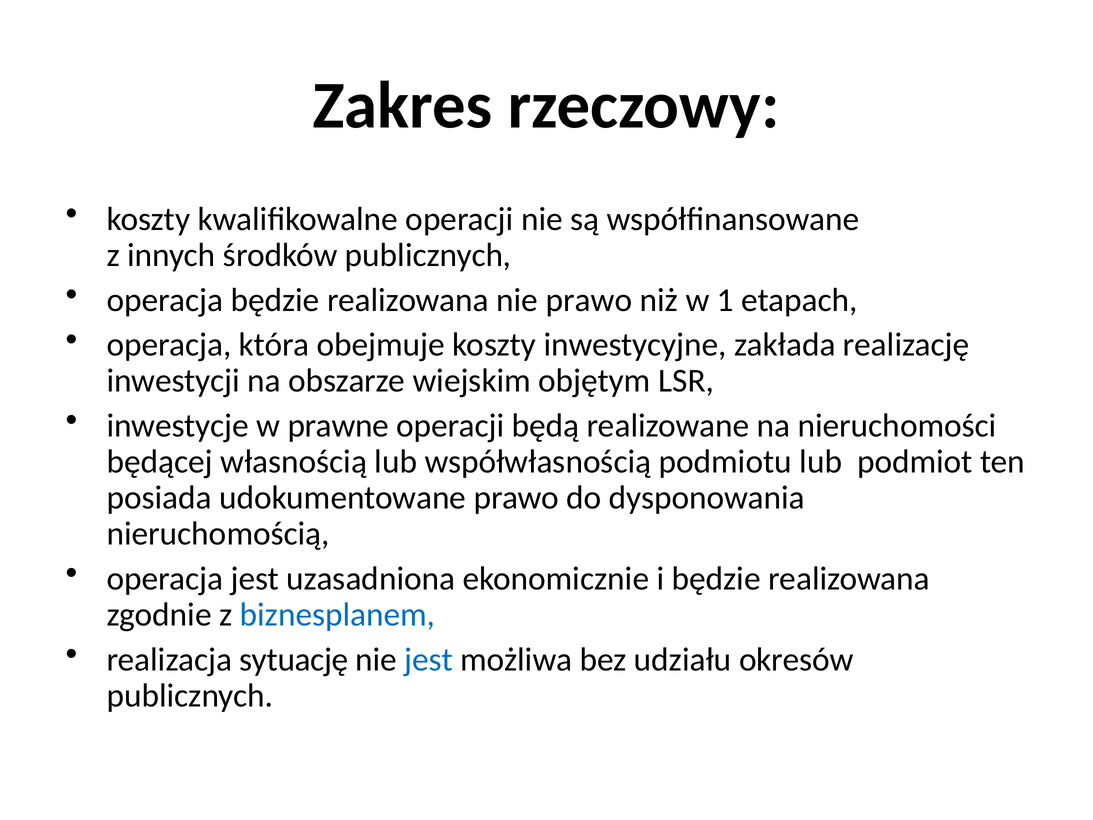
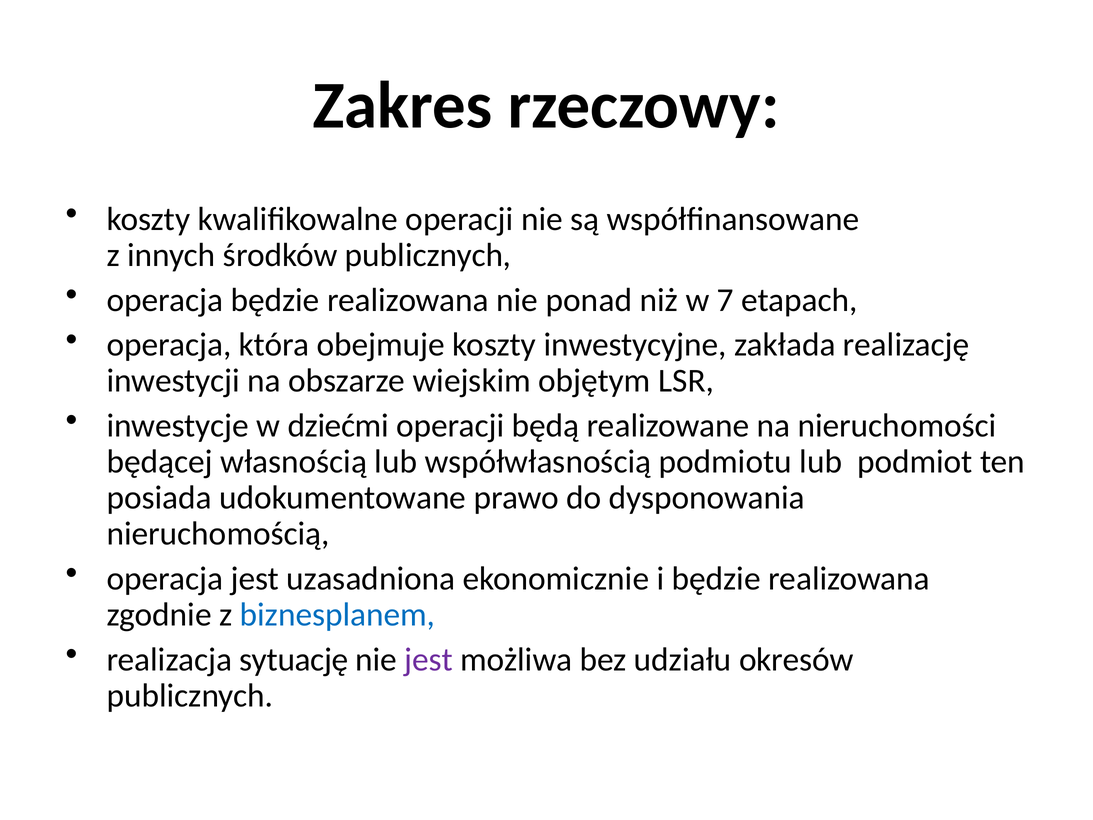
nie prawo: prawo -> ponad
1: 1 -> 7
prawne: prawne -> dziećmi
jest at (429, 659) colour: blue -> purple
